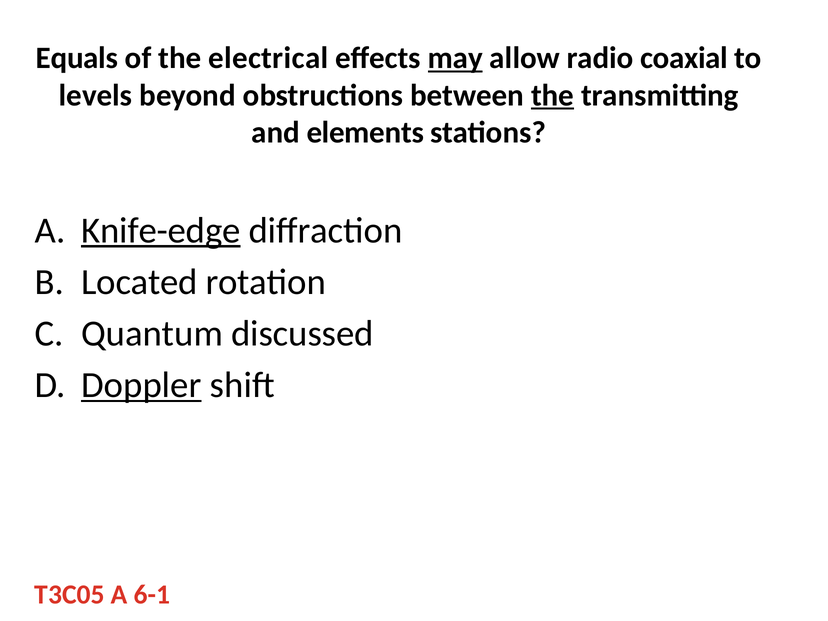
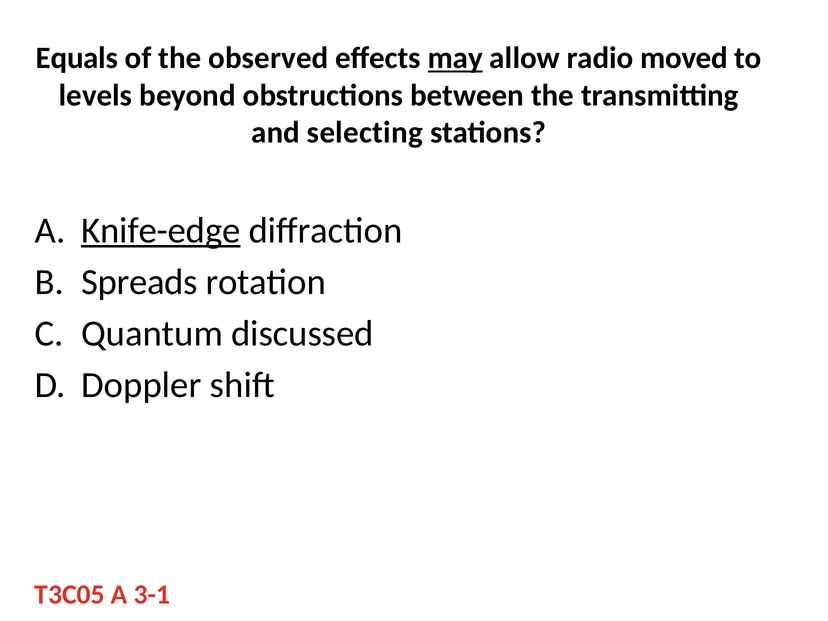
electrical: electrical -> observed
coaxial: coaxial -> moved
the at (553, 95) underline: present -> none
elements: elements -> selecting
Located: Located -> Spreads
Doppler underline: present -> none
6-1: 6-1 -> 3-1
